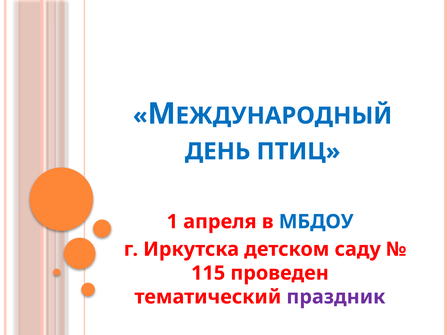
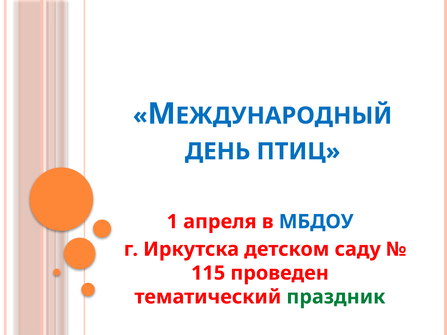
праздник colour: purple -> green
